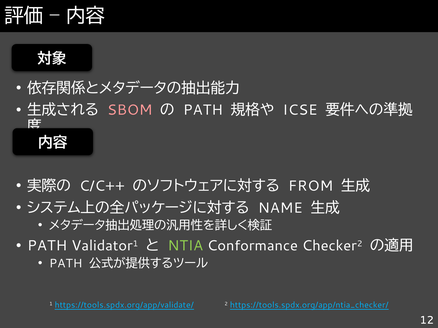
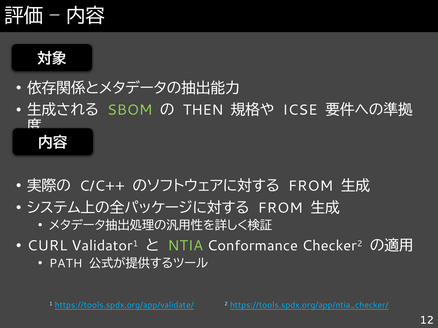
SBOM colour: pink -> light green
PATH at (203, 110): PATH -> THEN
NAME at (280, 208): NAME -> FROM
PATH at (47, 246): PATH -> CURL
